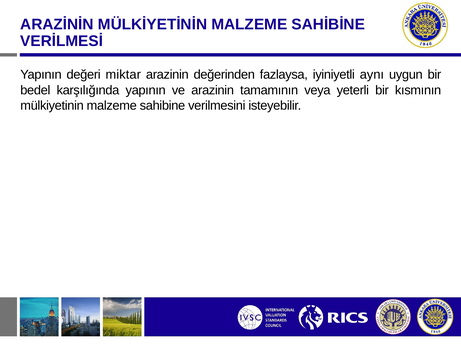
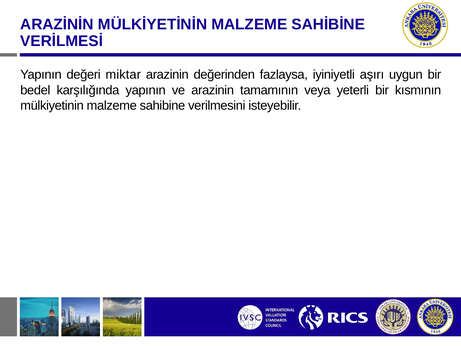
aynı: aynı -> aşırı
